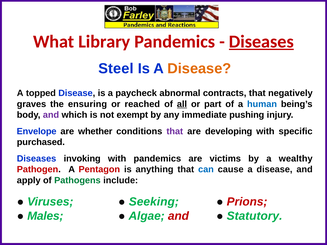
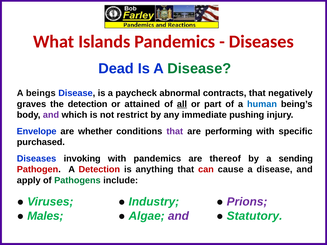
Library: Library -> Islands
Diseases at (261, 42) underline: present -> none
Steel: Steel -> Dead
Disease at (199, 69) colour: orange -> green
topped: topped -> beings
the ensuring: ensuring -> detection
reached: reached -> attained
exempt: exempt -> restrict
developing: developing -> performing
victims: victims -> thereof
wealthy: wealthy -> sending
A Pentagon: Pentagon -> Detection
can colour: blue -> red
Seeking: Seeking -> Industry
Prions colour: red -> purple
and at (178, 216) colour: red -> purple
